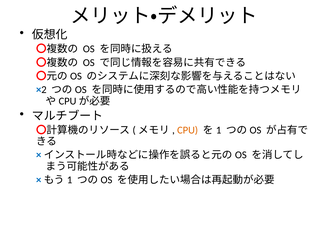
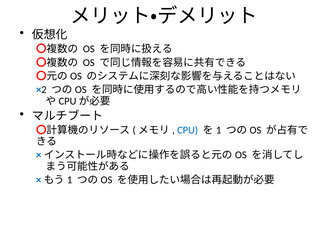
CPU colour: orange -> blue
